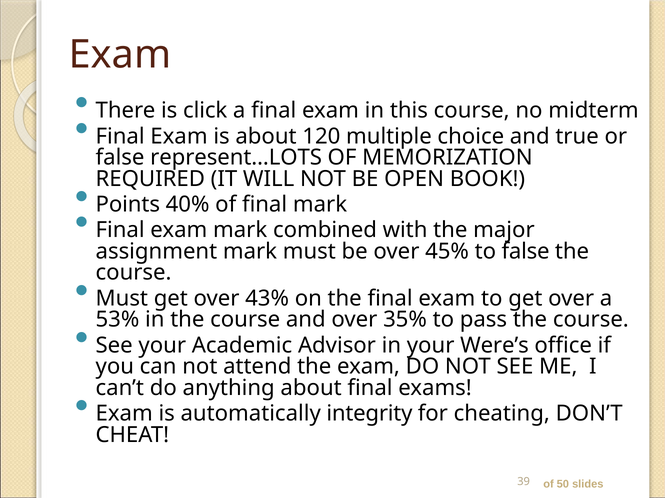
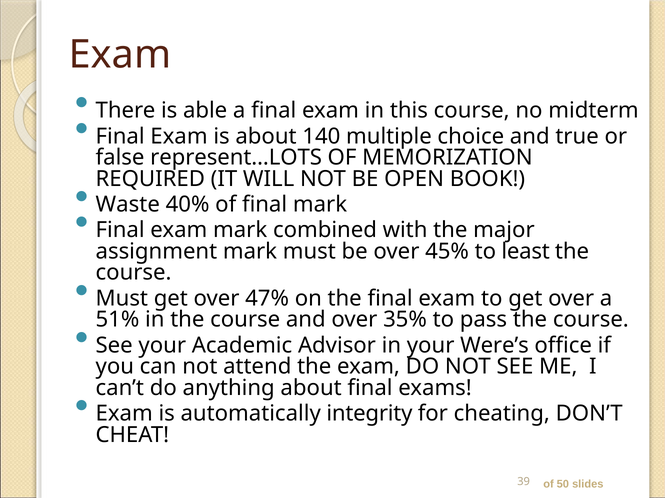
click: click -> able
120: 120 -> 140
Points: Points -> Waste
to false: false -> least
43%: 43% -> 47%
53%: 53% -> 51%
